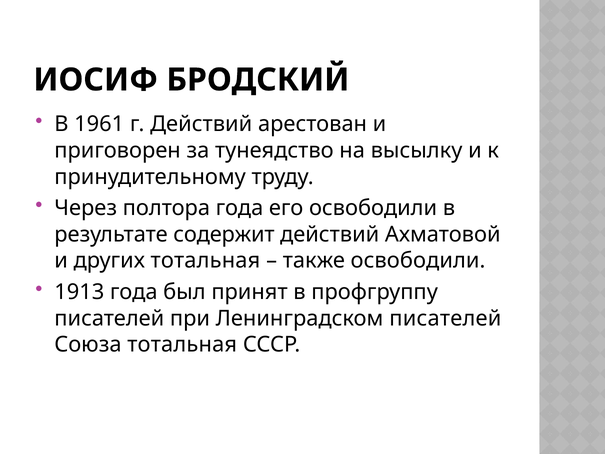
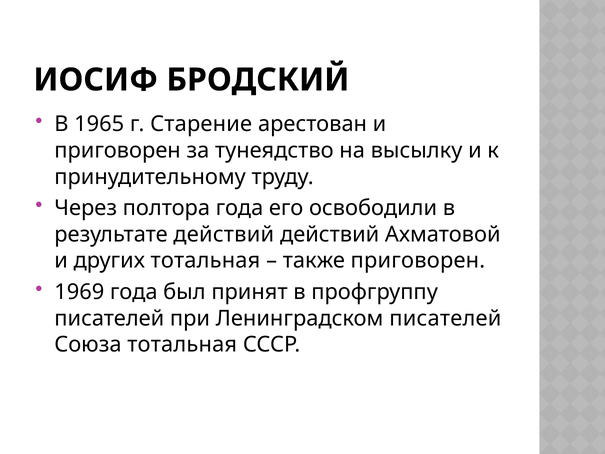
1961: 1961 -> 1965
г Действий: Действий -> Старение
результате содержит: содержит -> действий
также освободили: освободили -> приговорен
1913: 1913 -> 1969
